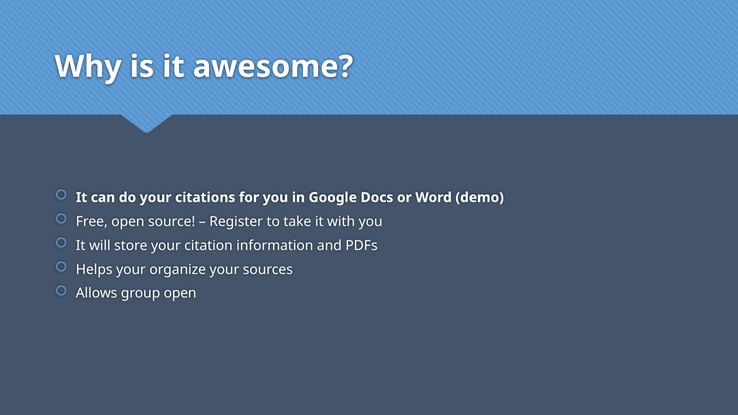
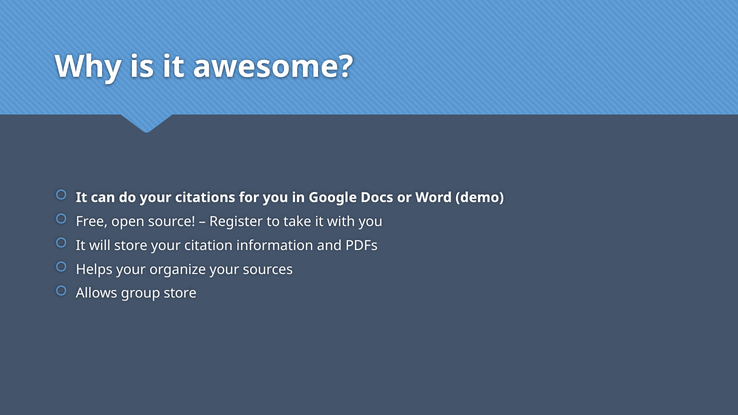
group open: open -> store
